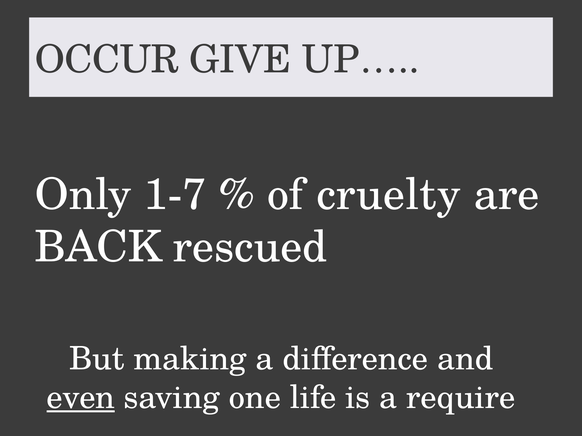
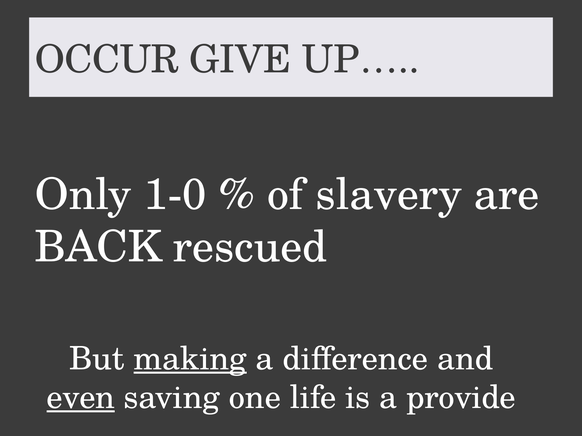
1-7: 1-7 -> 1-0
cruelty: cruelty -> slavery
making underline: none -> present
require: require -> provide
